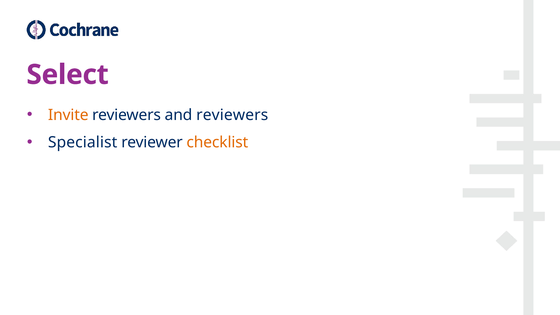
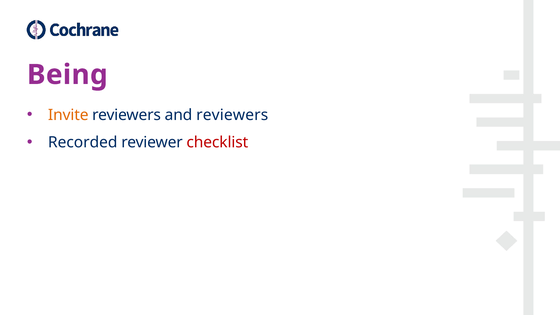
Select: Select -> Being
Specialist: Specialist -> Recorded
checklist colour: orange -> red
